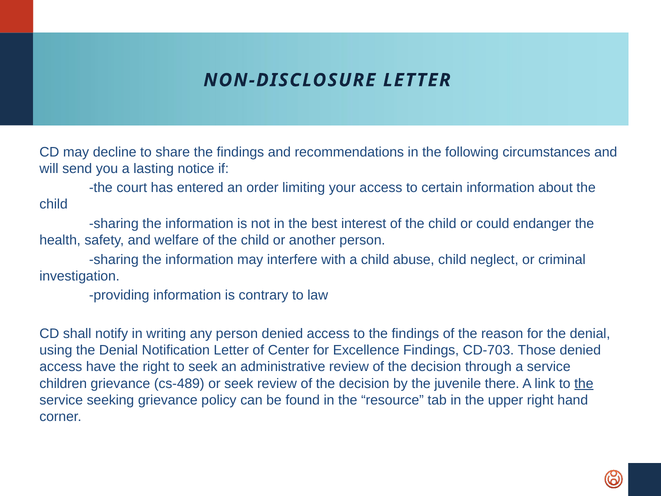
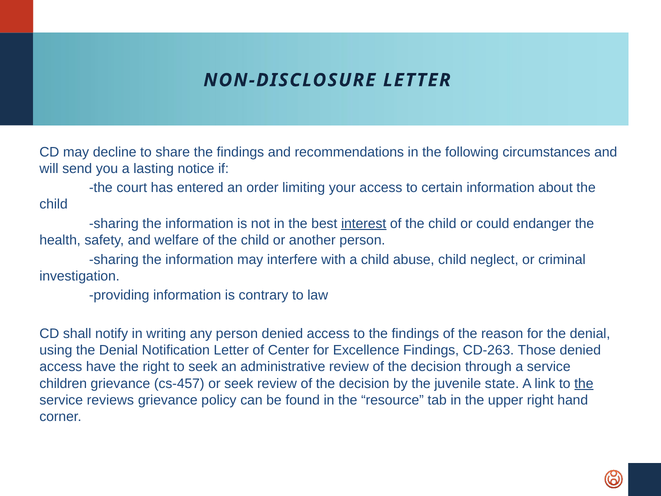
interest underline: none -> present
CD-703: CD-703 -> CD-263
cs-489: cs-489 -> cs-457
there: there -> state
seeking: seeking -> reviews
